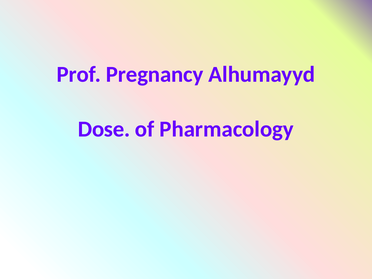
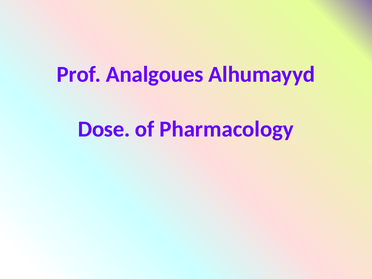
Pregnancy: Pregnancy -> Analgoues
